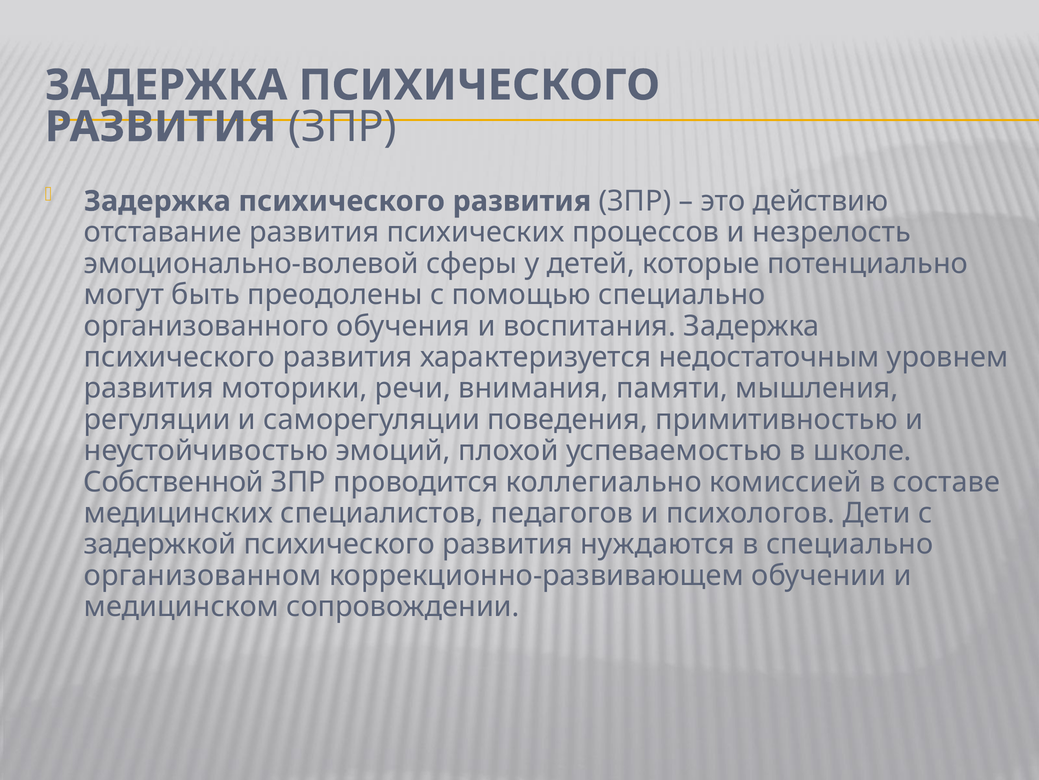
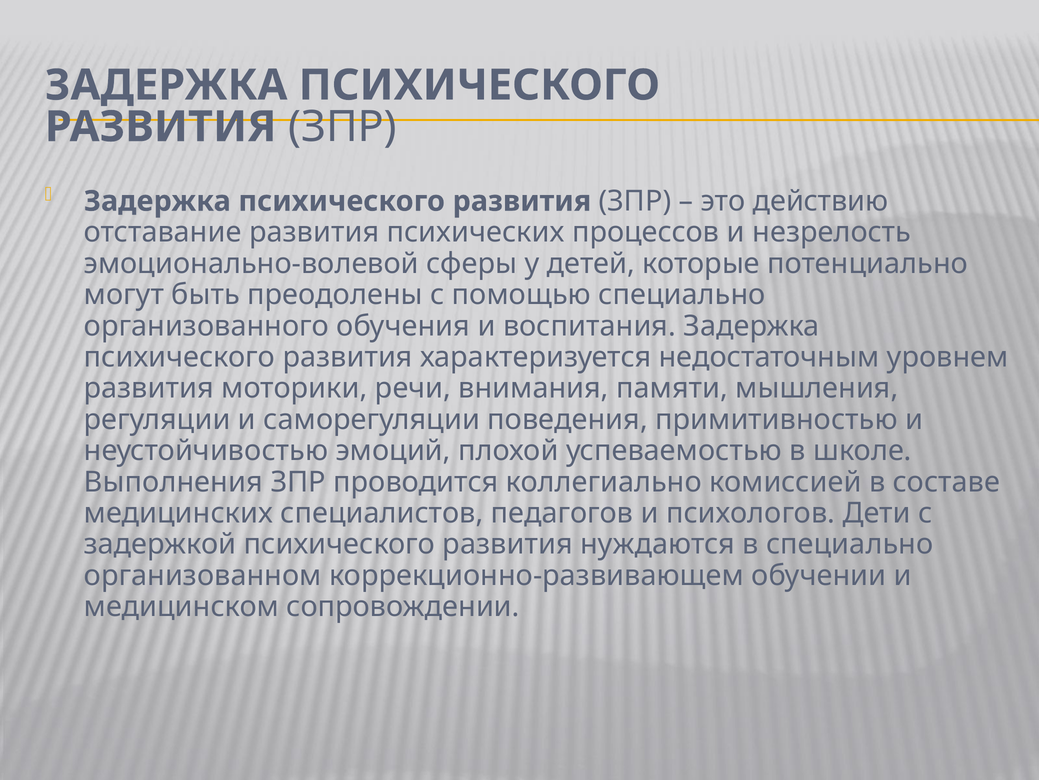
Собственной: Собственной -> Выполнения
